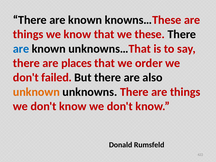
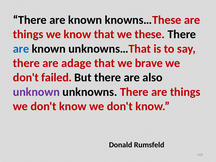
places: places -> adage
order: order -> brave
unknown colour: orange -> purple
